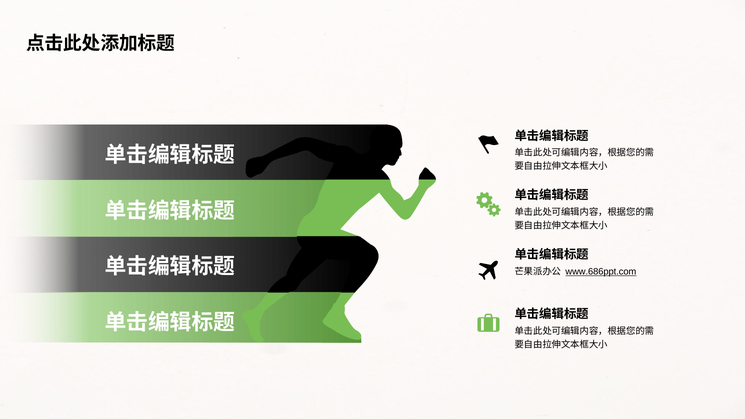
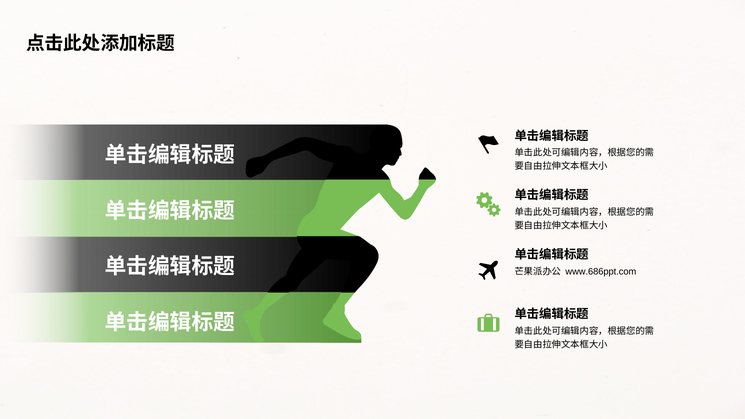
www.686ppt.com underline: present -> none
